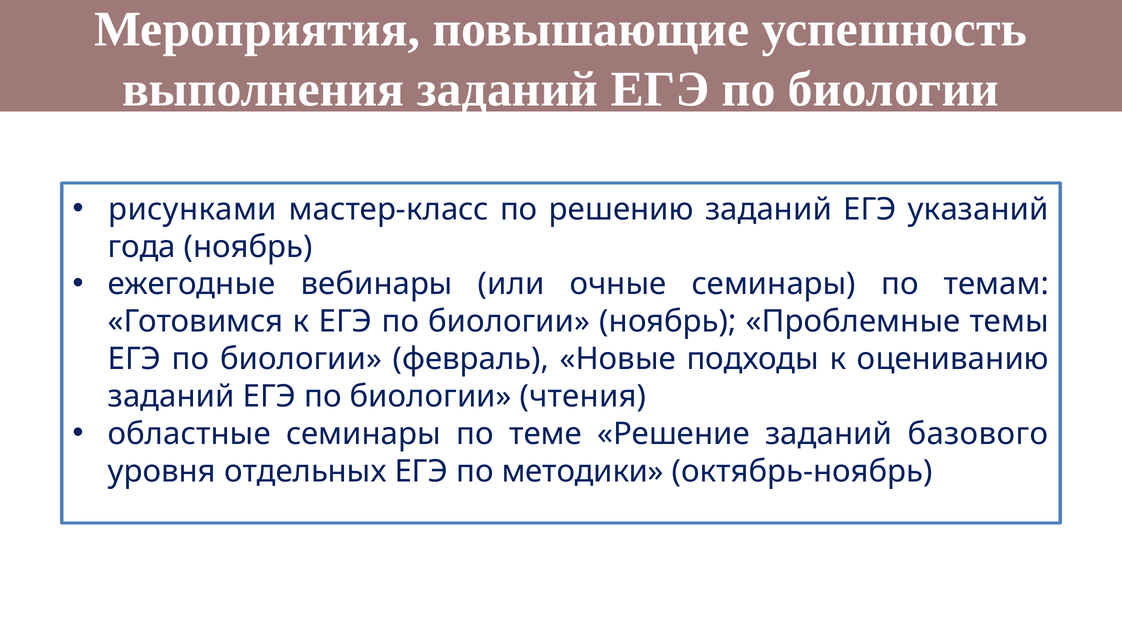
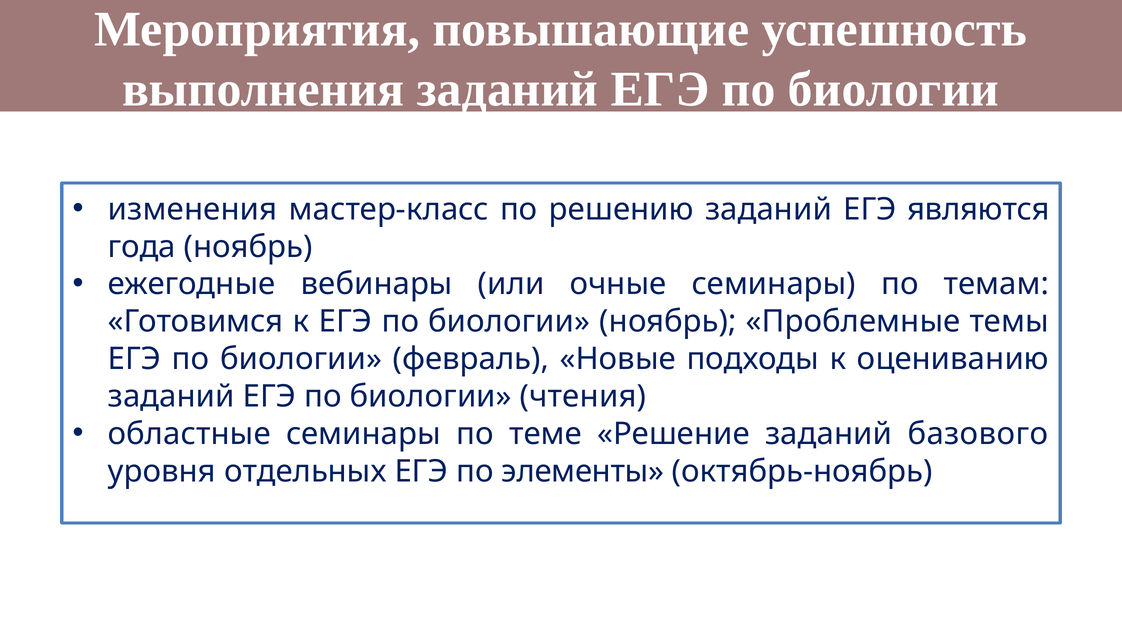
рисунками: рисунками -> изменения
указаний: указаний -> являются
методики: методики -> элементы
